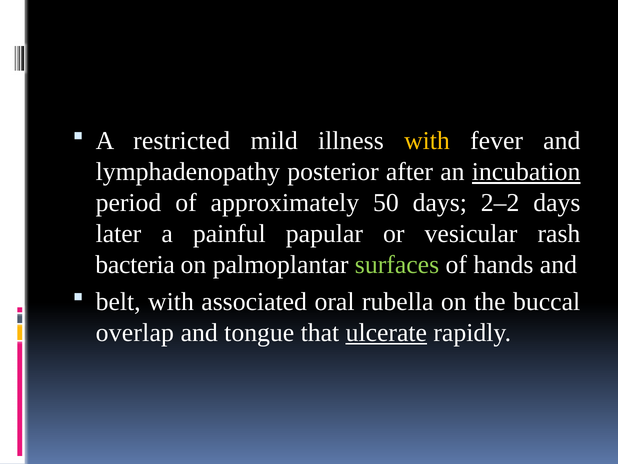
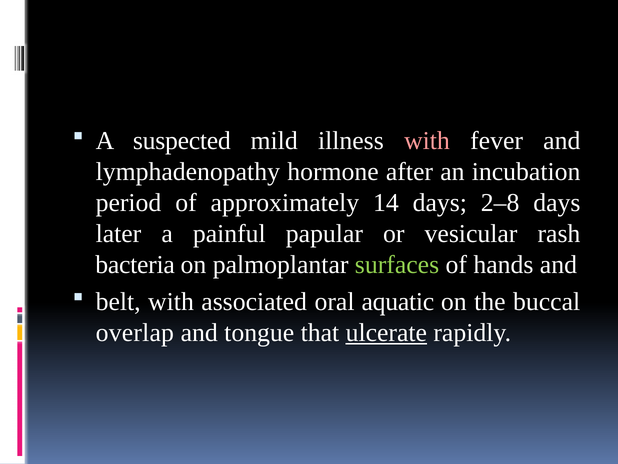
restricted: restricted -> suspected
with at (427, 141) colour: yellow -> pink
posterior: posterior -> hormone
incubation underline: present -> none
50: 50 -> 14
2–2: 2–2 -> 2–8
rubella: rubella -> aquatic
